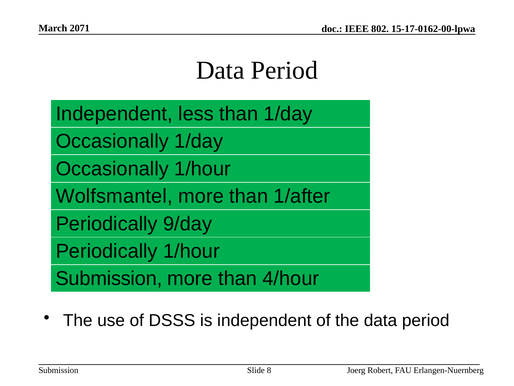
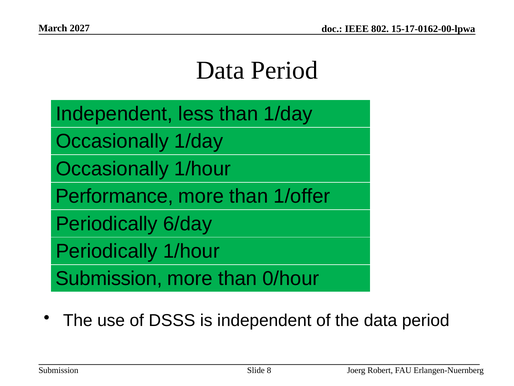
2071: 2071 -> 2027
Wolfsmantel: Wolfsmantel -> Performance
1/after: 1/after -> 1/offer
9/day: 9/day -> 6/day
4/hour: 4/hour -> 0/hour
